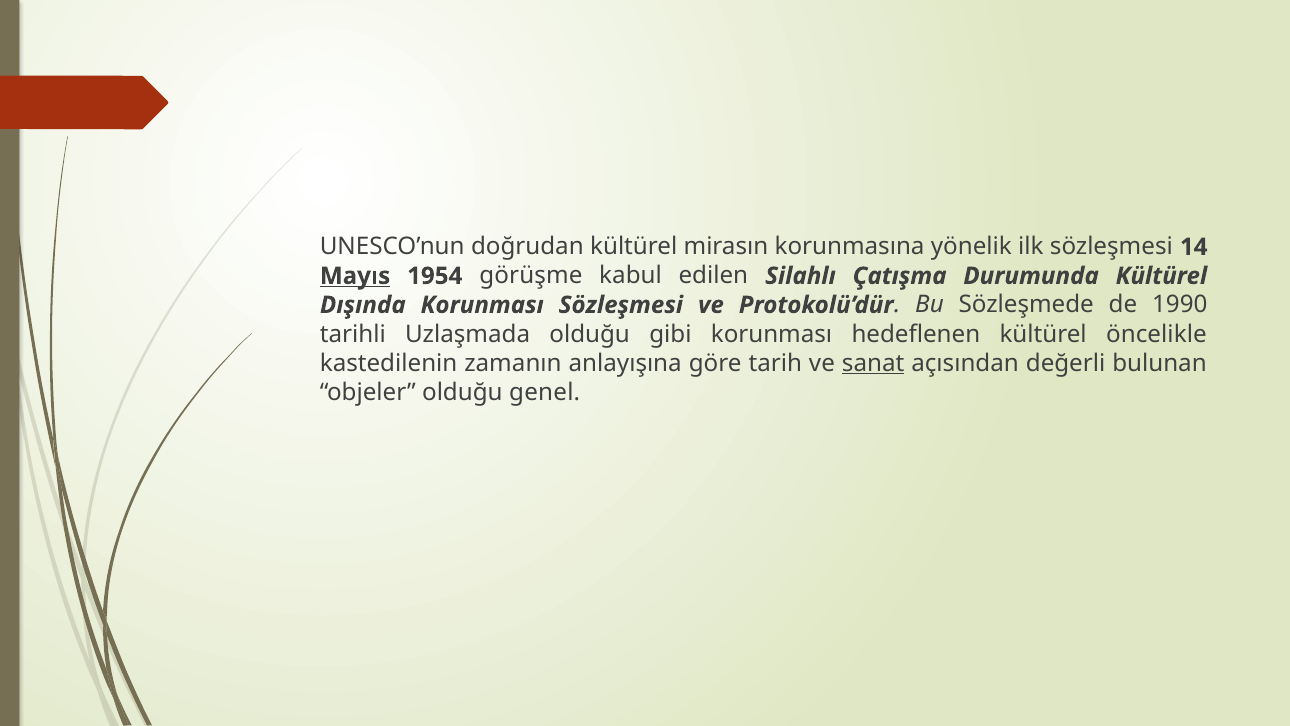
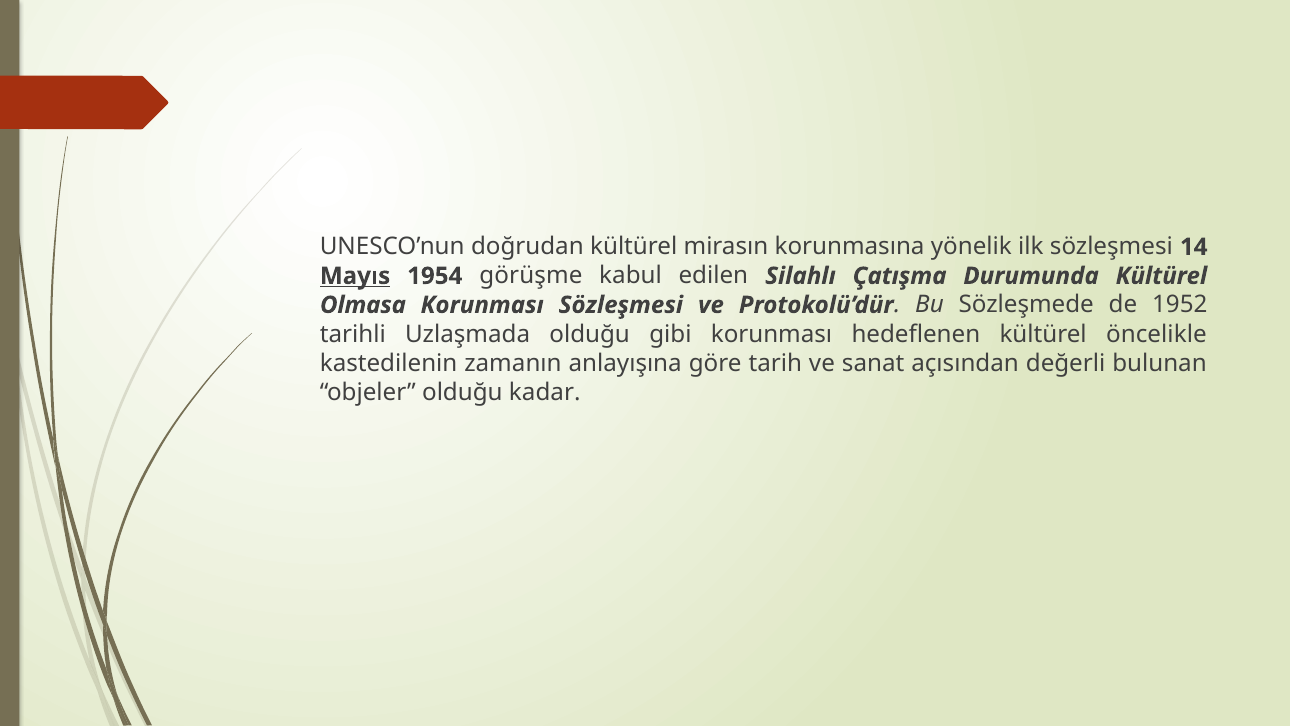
Dışında: Dışında -> Olmasa
1990: 1990 -> 1952
sanat underline: present -> none
genel: genel -> kadar
